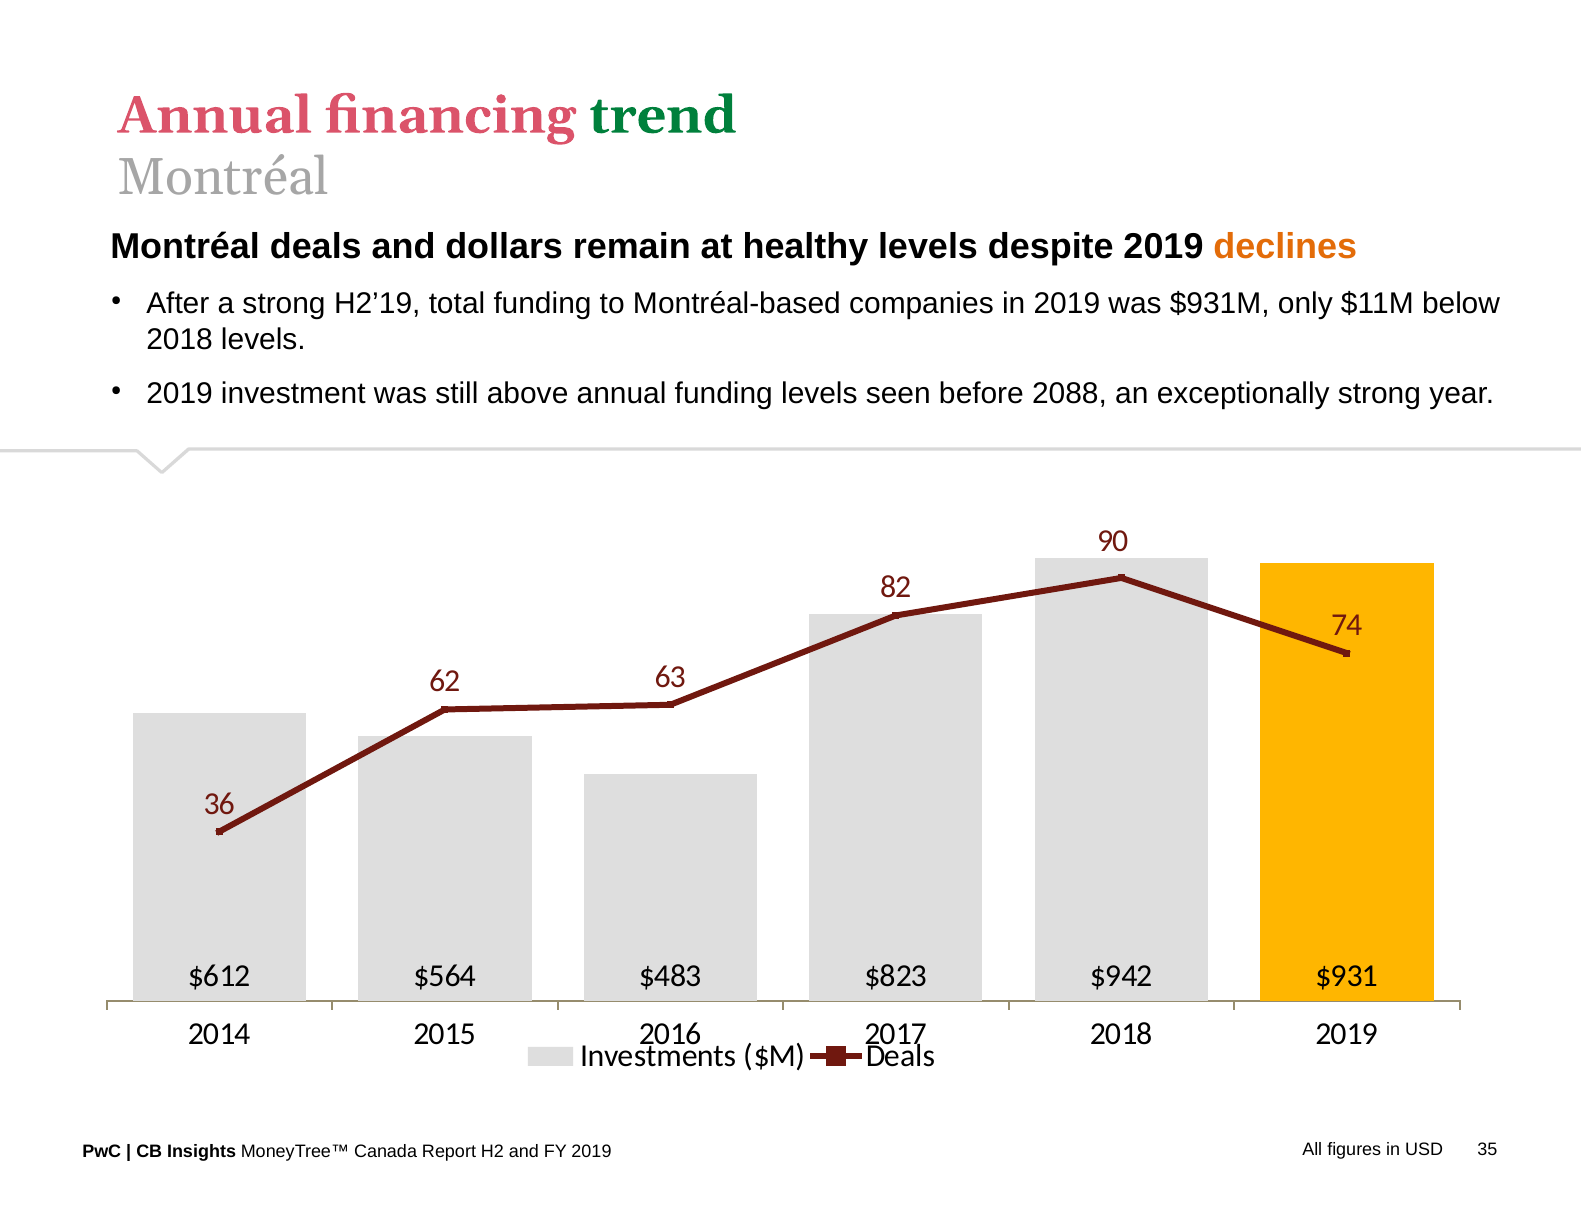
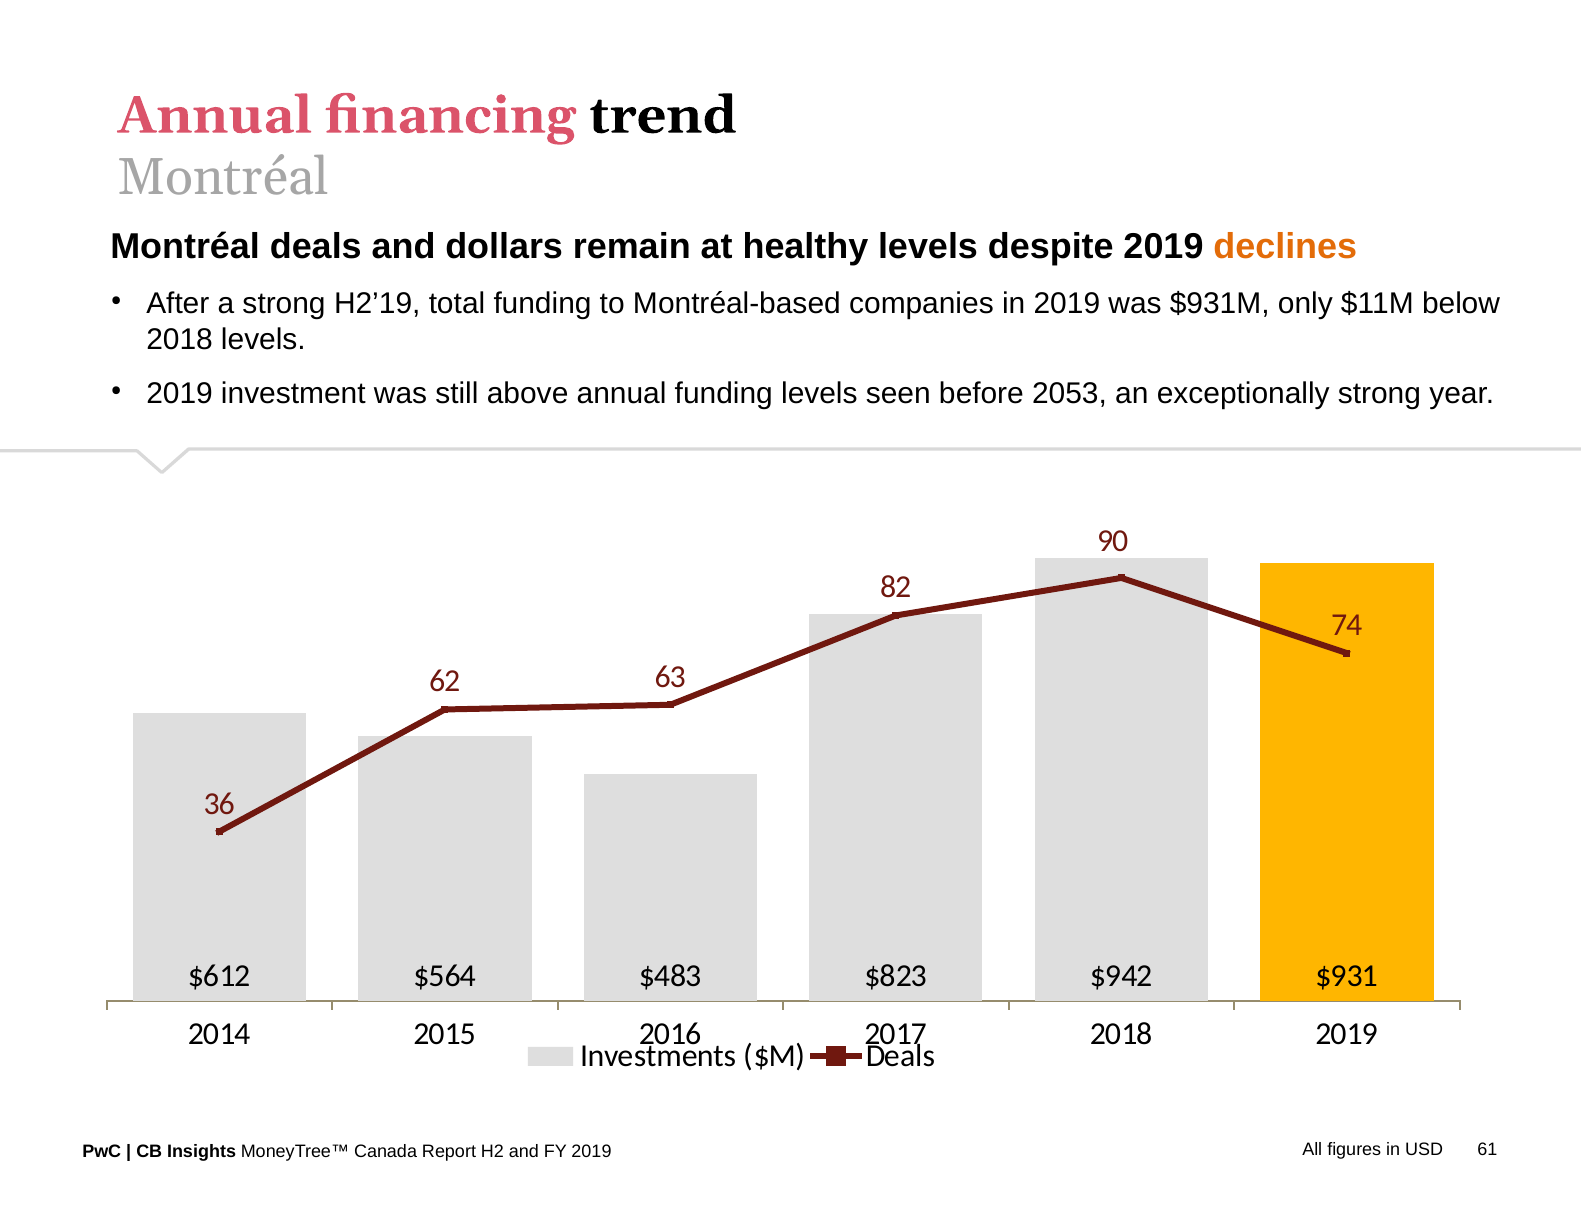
trend colour: green -> black
2088: 2088 -> 2053
35: 35 -> 61
